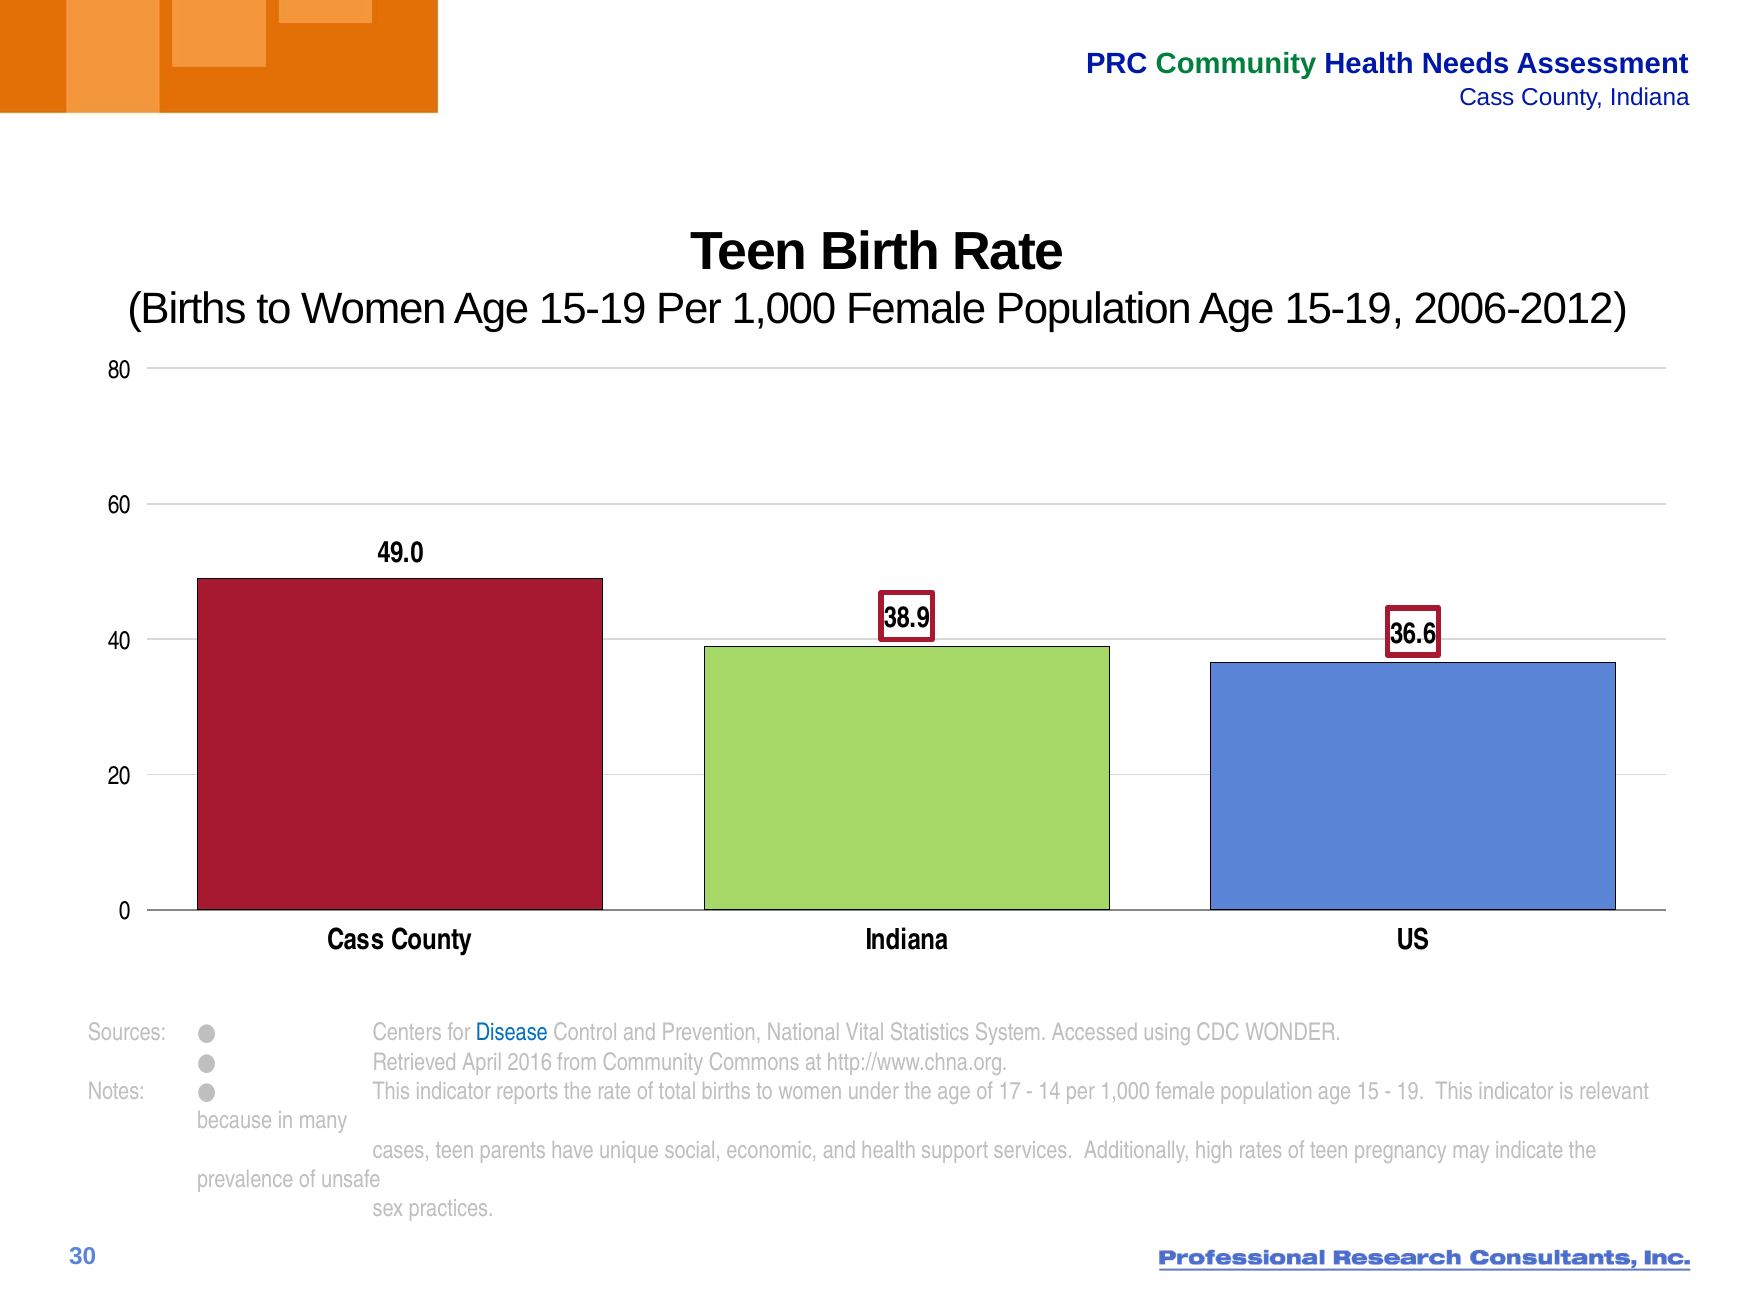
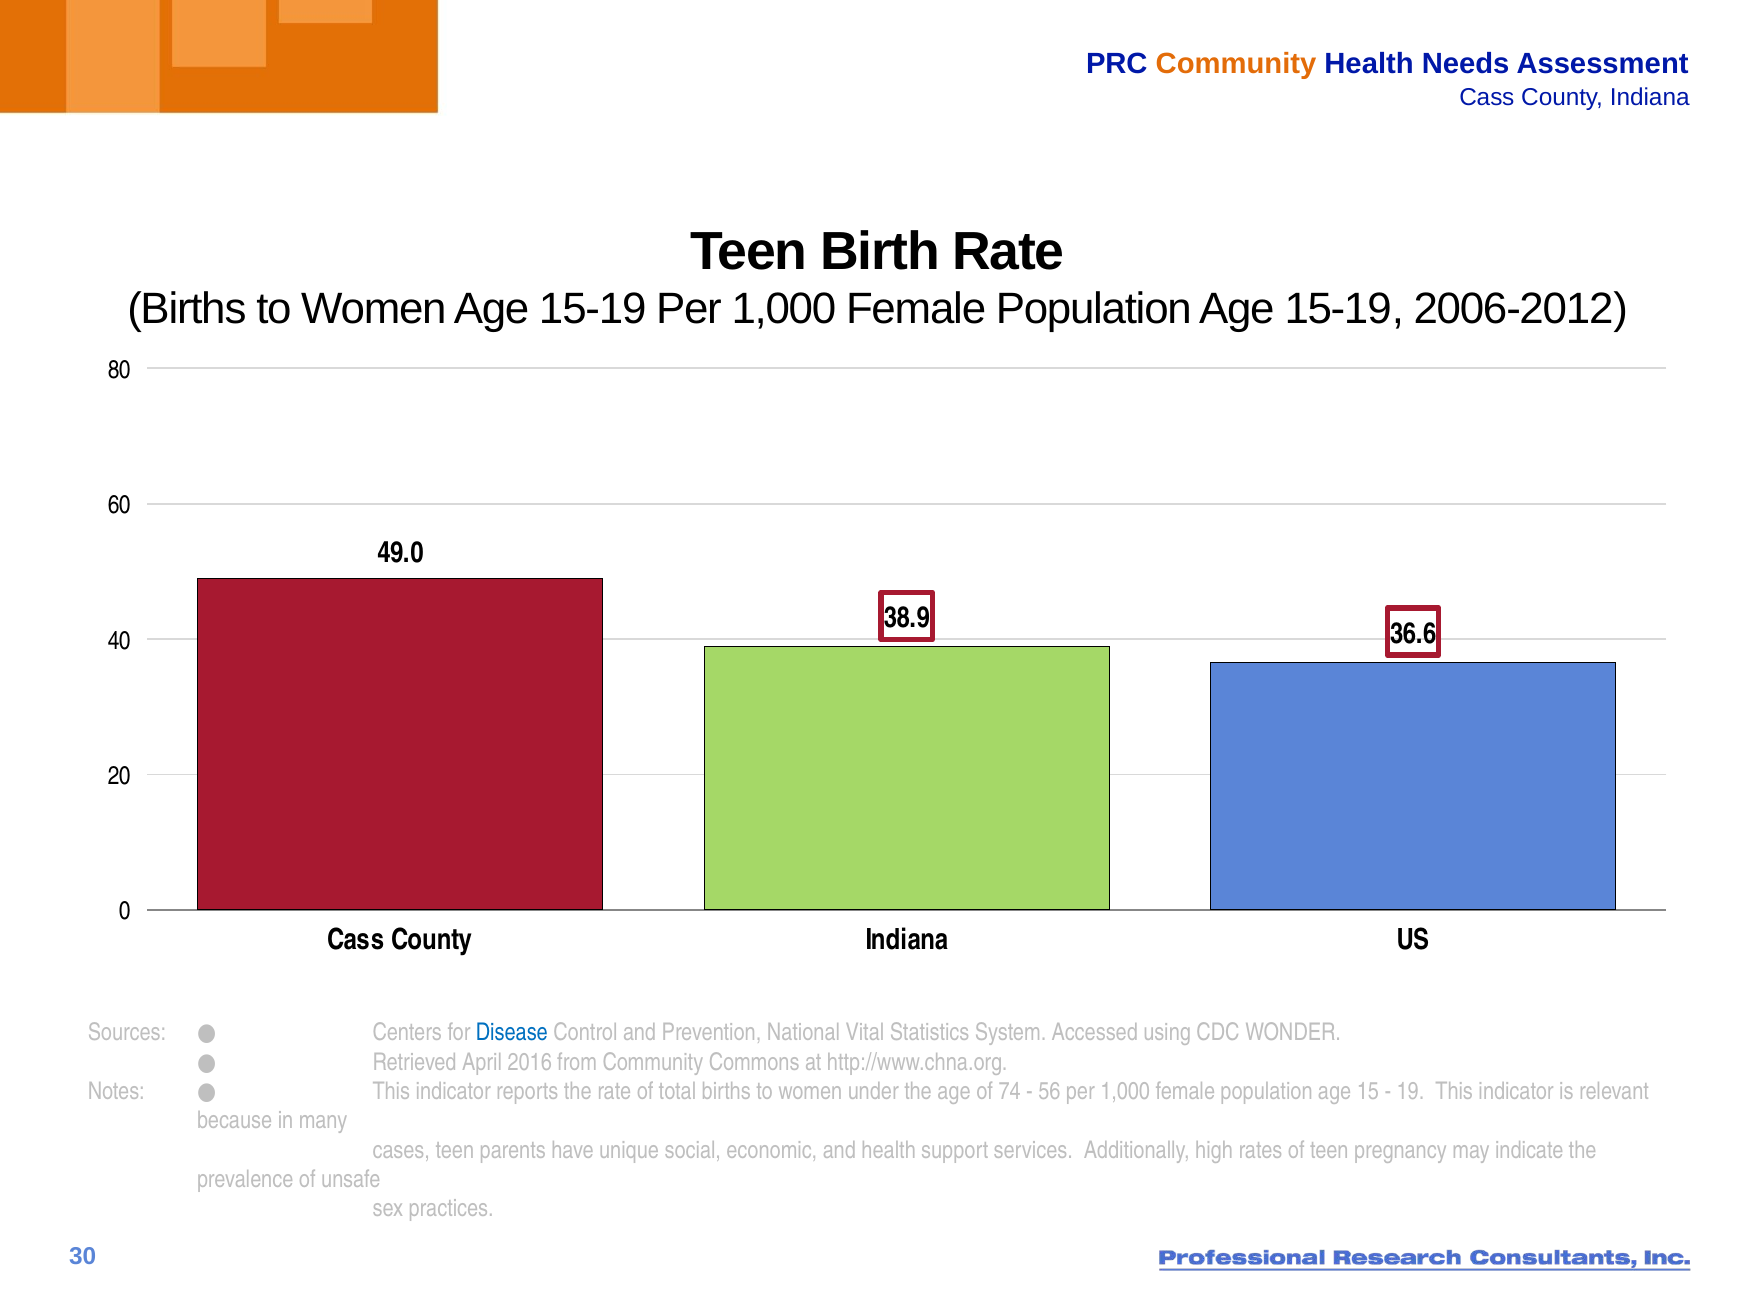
Community at (1236, 64) colour: green -> orange
17: 17 -> 74
14: 14 -> 56
